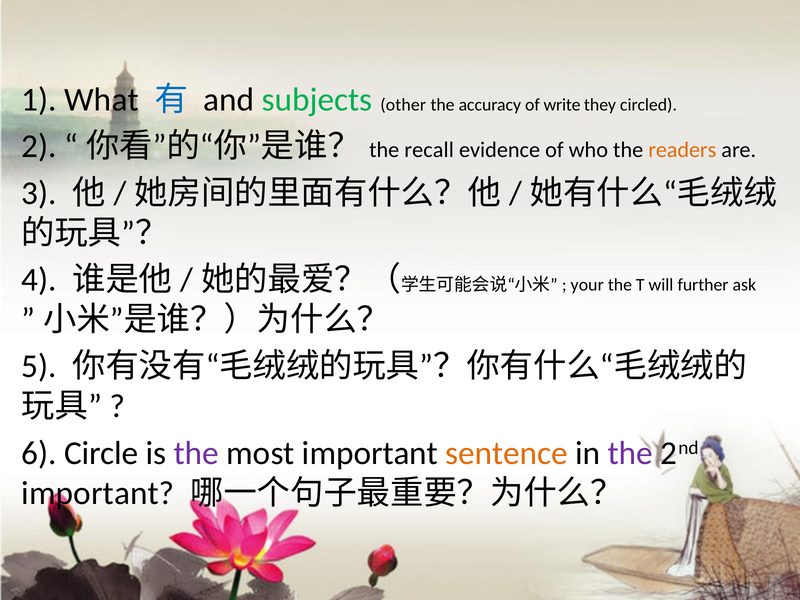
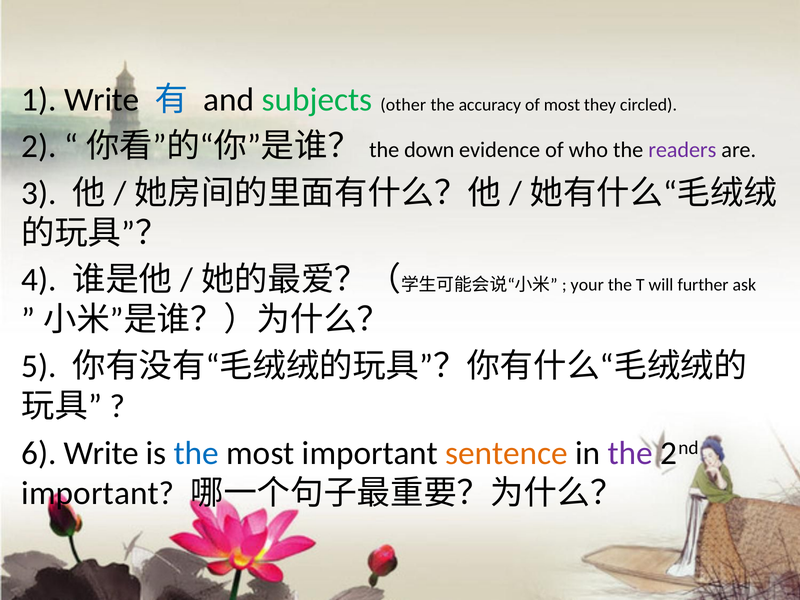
1 What: What -> Write
of write: write -> most
recall: recall -> down
readers colour: orange -> purple
6 Circle: Circle -> Write
the at (196, 453) colour: purple -> blue
